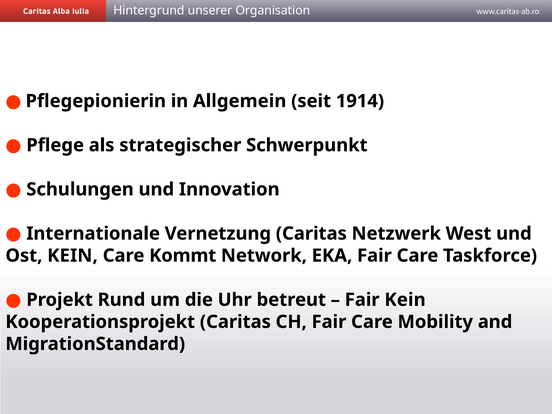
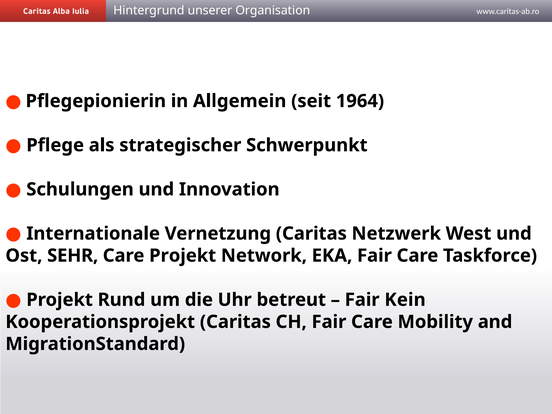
1914: 1914 -> 1964
Ost KEIN: KEIN -> SEHR
Care Kommt: Kommt -> Projekt
